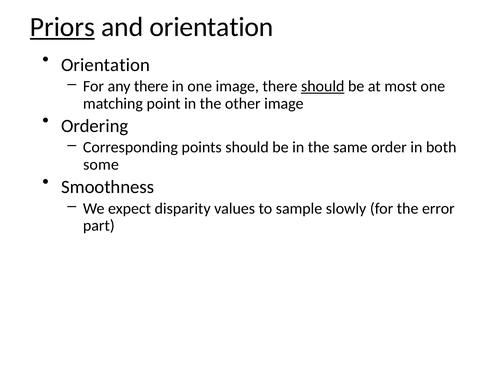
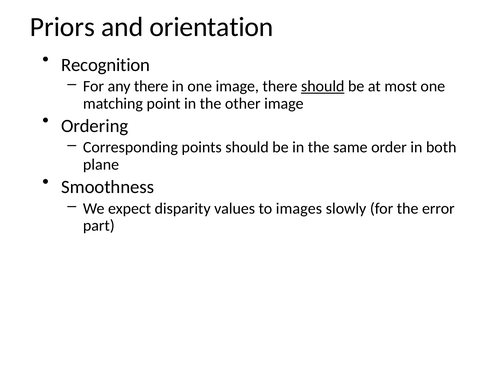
Priors underline: present -> none
Orientation at (105, 65): Orientation -> Recognition
some: some -> plane
sample: sample -> images
